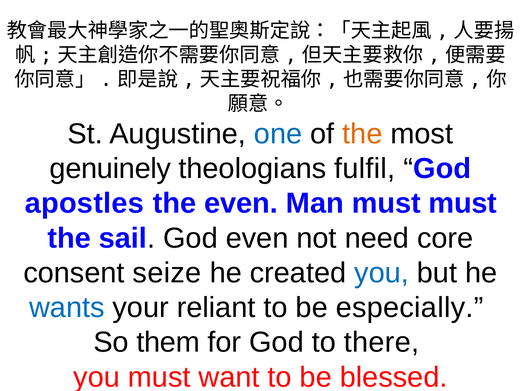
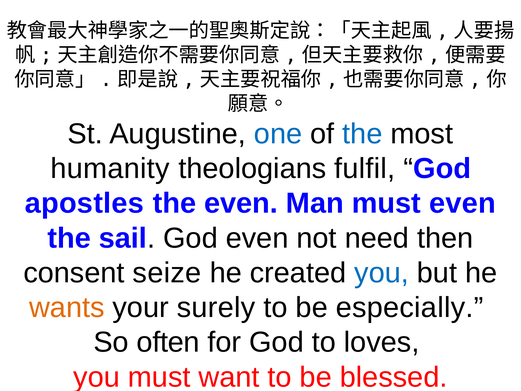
the at (362, 134) colour: orange -> blue
genuinely: genuinely -> humanity
must must: must -> even
core: core -> then
wants colour: blue -> orange
reliant: reliant -> surely
them: them -> often
there: there -> loves
